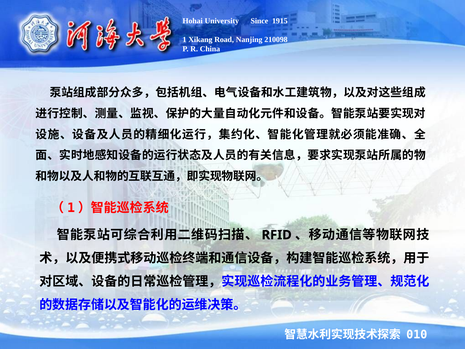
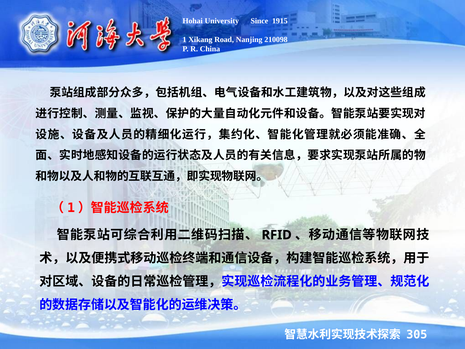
010: 010 -> 305
